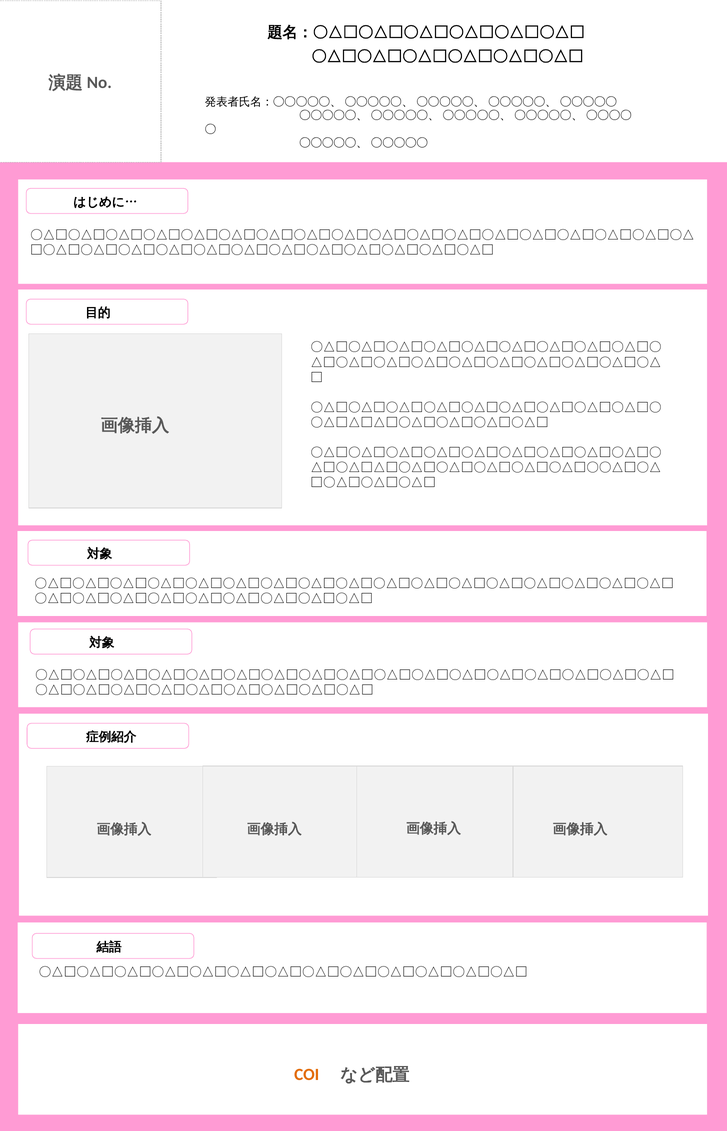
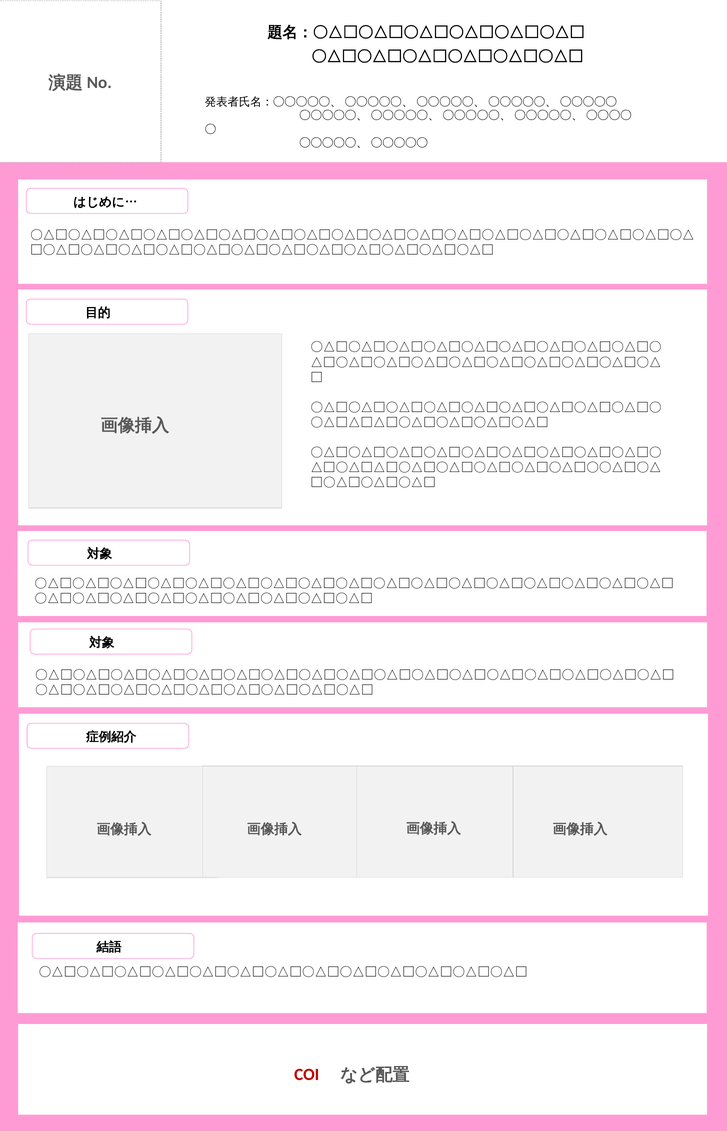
COI colour: orange -> red
